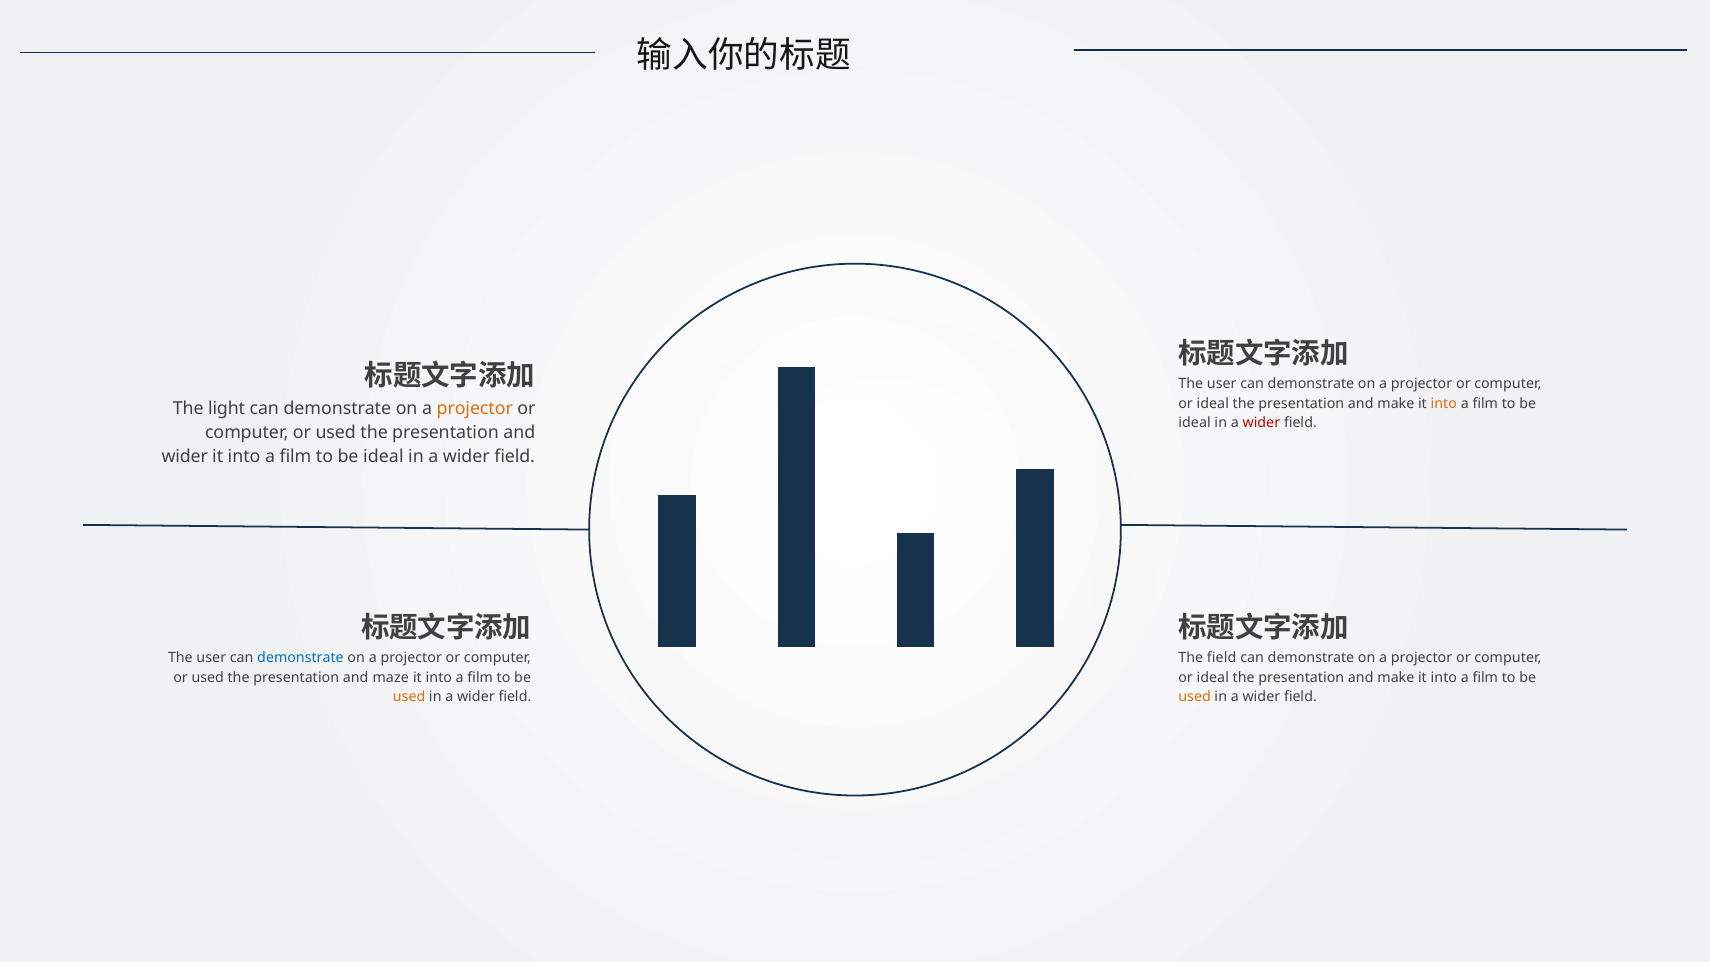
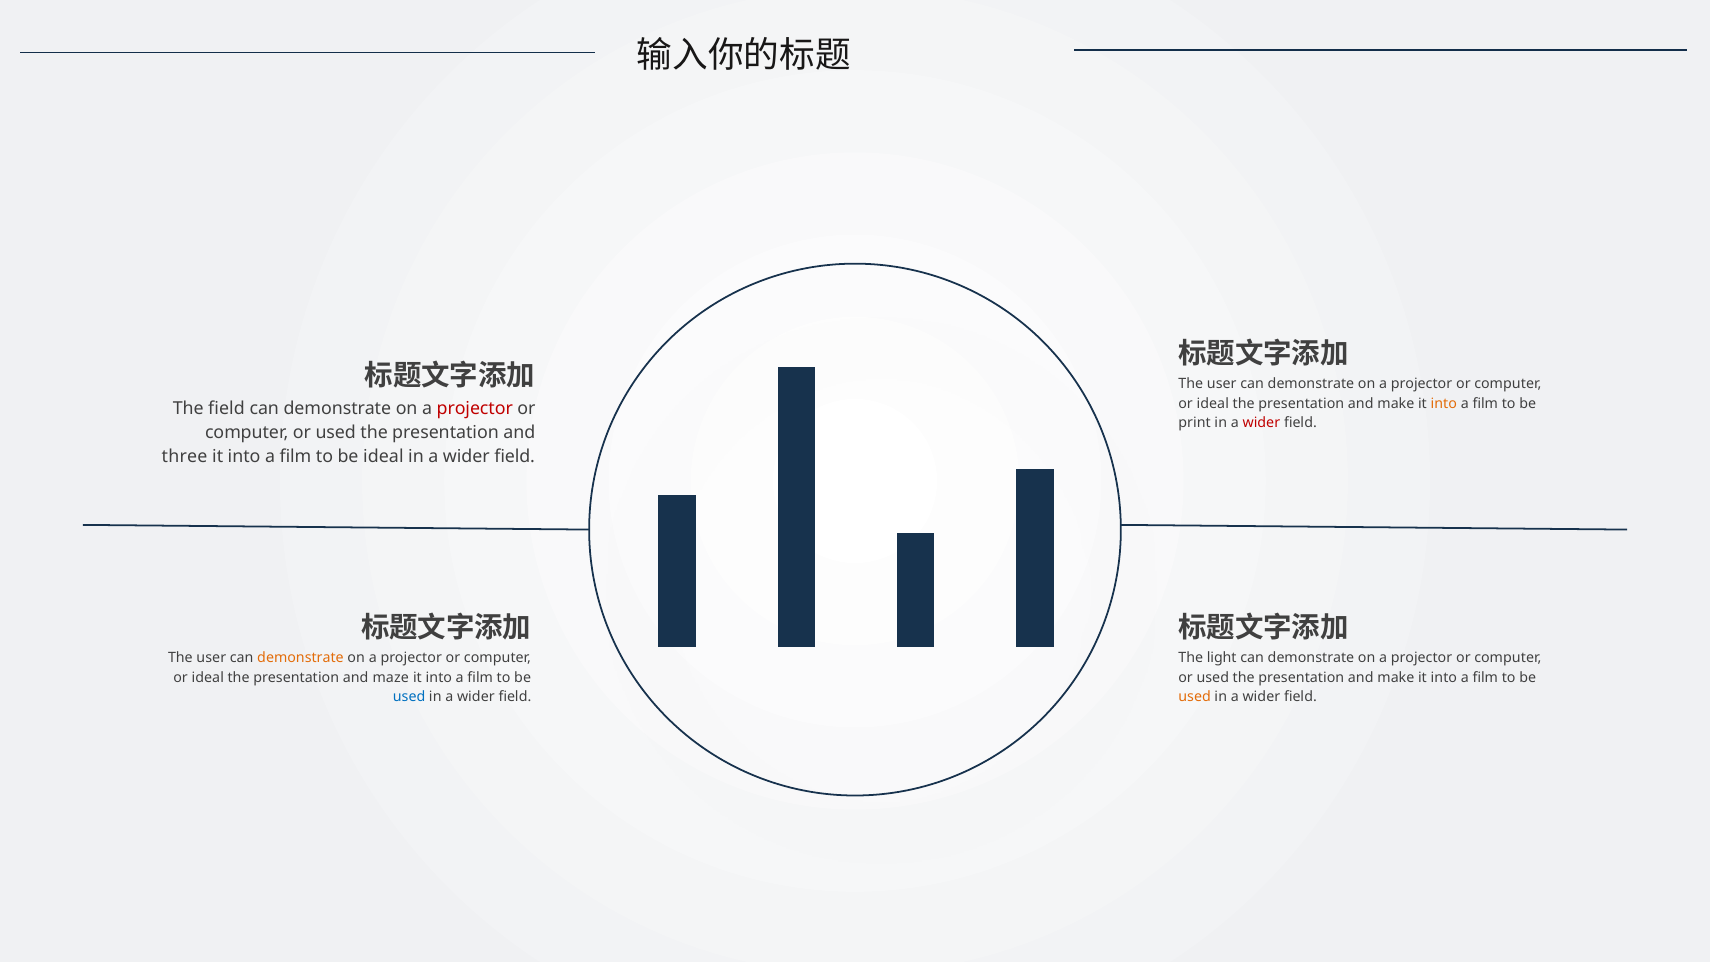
The light: light -> field
projector at (475, 408) colour: orange -> red
ideal at (1195, 423): ideal -> print
wider at (185, 457): wider -> three
demonstrate at (301, 658) colour: blue -> orange
The field: field -> light
used at (208, 677): used -> ideal
ideal at (1213, 677): ideal -> used
used at (409, 697) colour: orange -> blue
